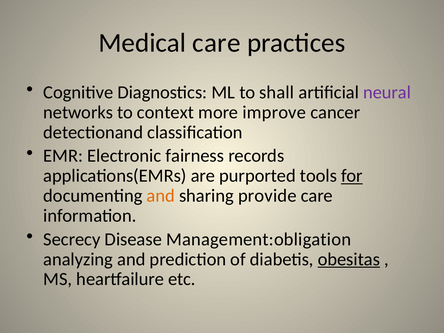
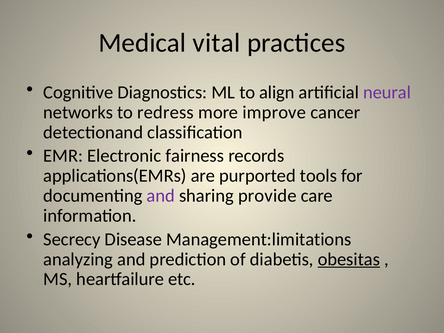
Medical care: care -> vital
shall: shall -> align
context: context -> redress
for underline: present -> none
and at (161, 196) colour: orange -> purple
Management:obligation: Management:obligation -> Management:limitations
